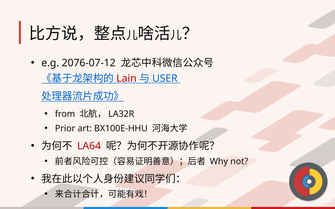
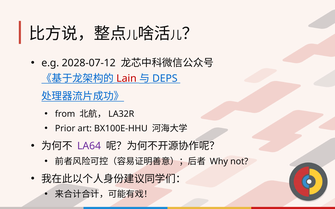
2076-07-12: 2076-07-12 -> 2028-07-12
USER: USER -> DEPS
LA64 colour: red -> purple
